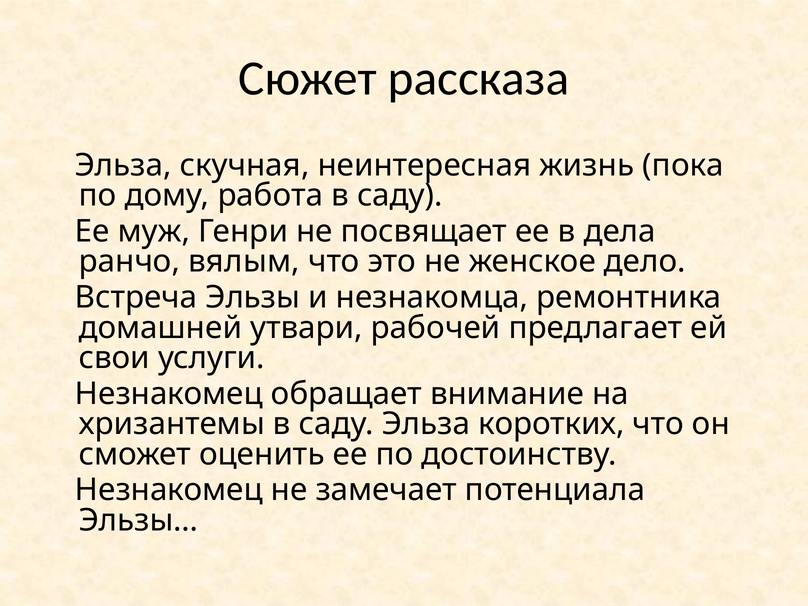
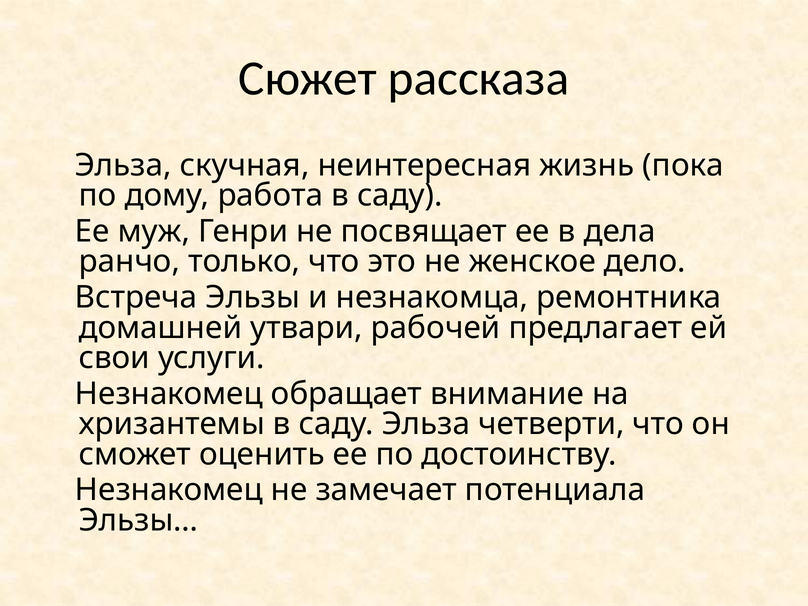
вялым: вялым -> только
коротких: коротких -> четверти
